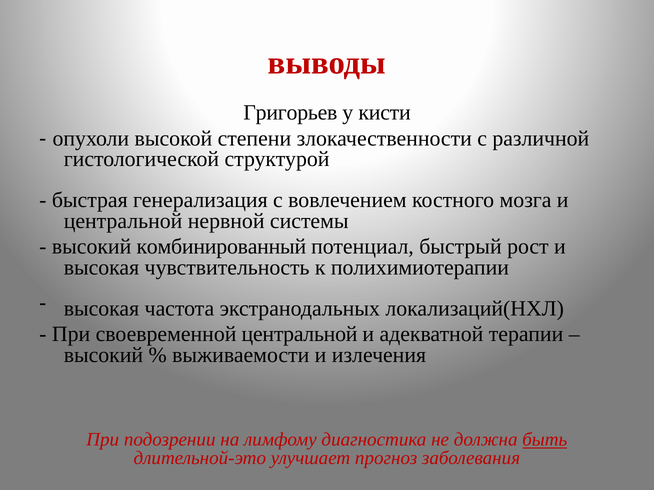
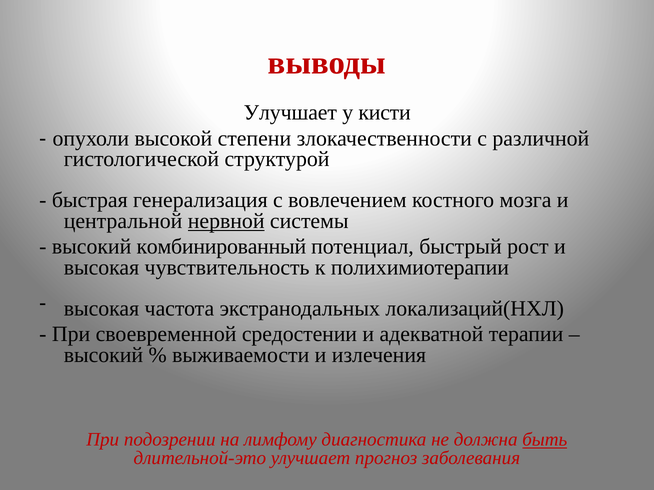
Григорьев at (290, 113): Григорьев -> Улучшает
нервной underline: none -> present
своевременной центральной: центральной -> средостении
